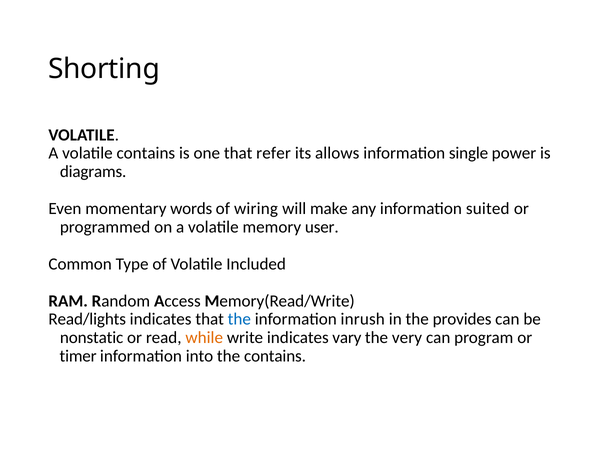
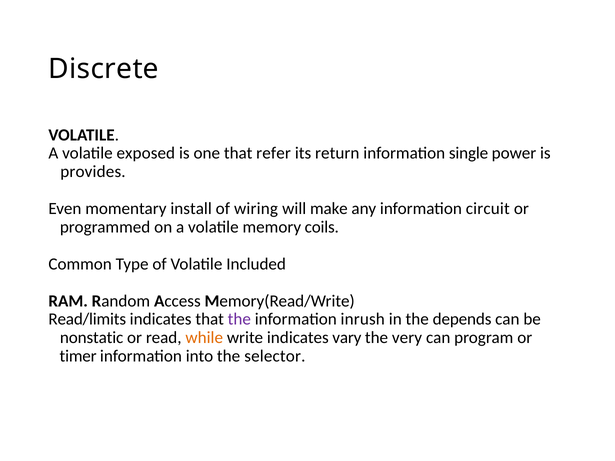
Shorting: Shorting -> Discrete
volatile contains: contains -> exposed
allows: allows -> return
diagrams: diagrams -> provides
words: words -> install
suited: suited -> circuit
user: user -> coils
Read/lights: Read/lights -> Read/limits
the at (239, 319) colour: blue -> purple
provides: provides -> depends
the contains: contains -> selector
